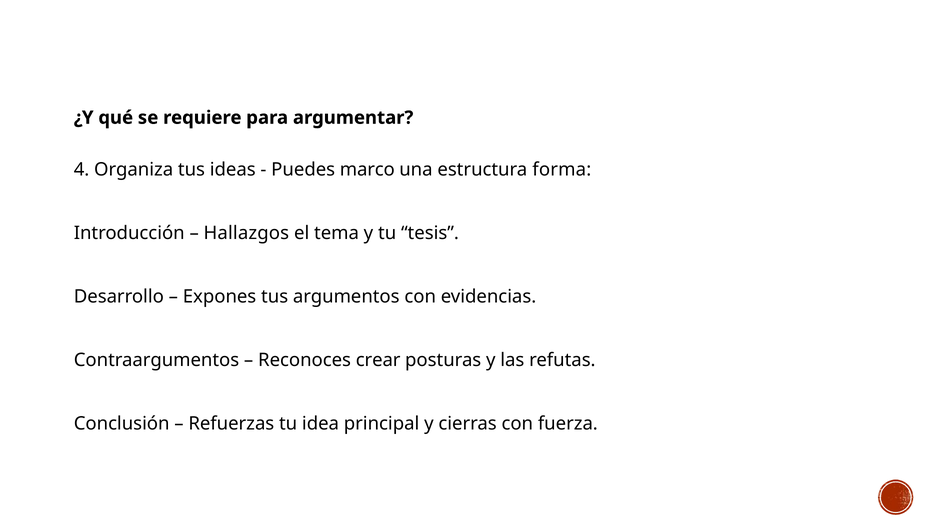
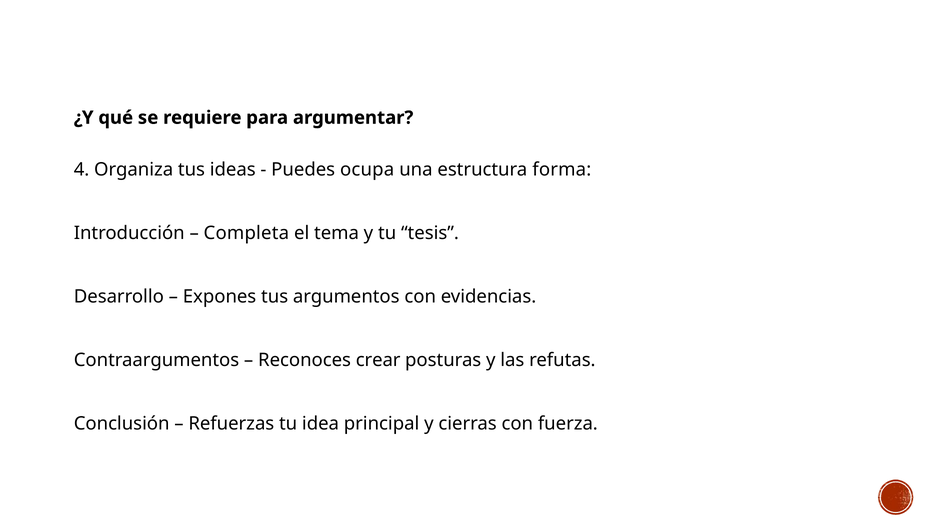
marco: marco -> ocupa
Hallazgos: Hallazgos -> Completa
